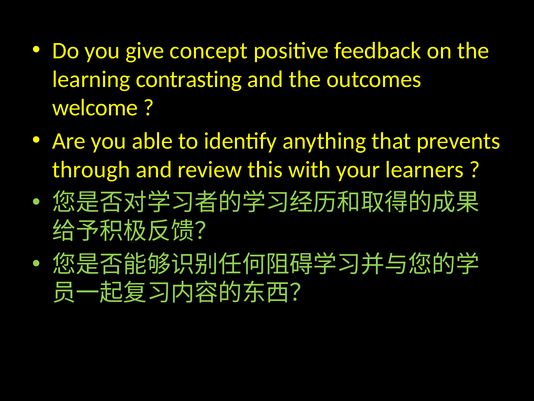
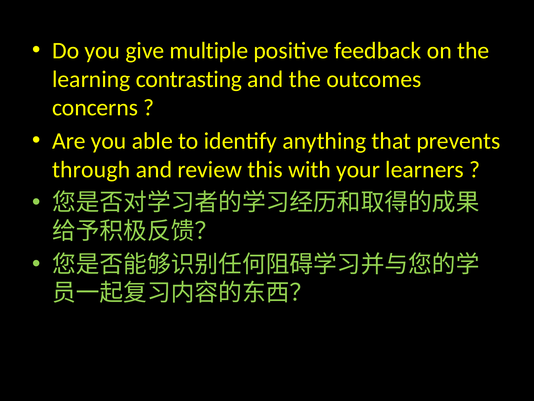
concept: concept -> multiple
welcome: welcome -> concerns
